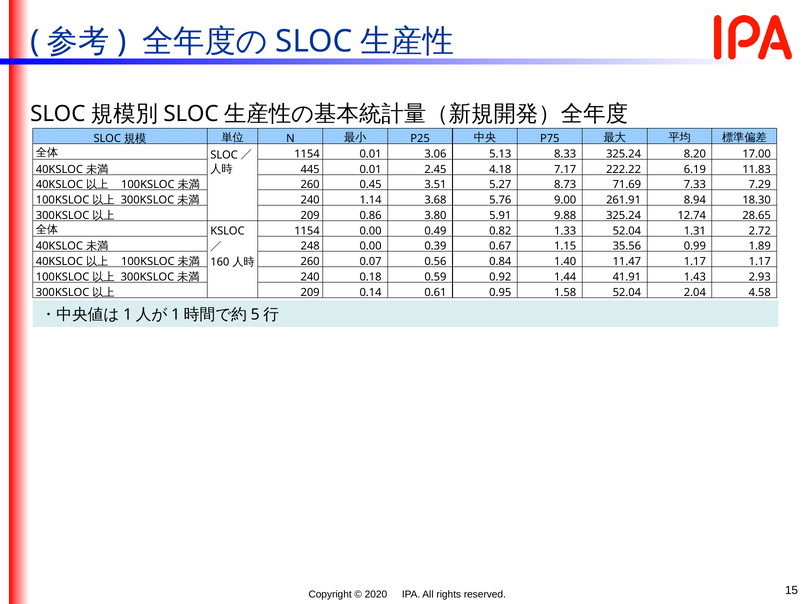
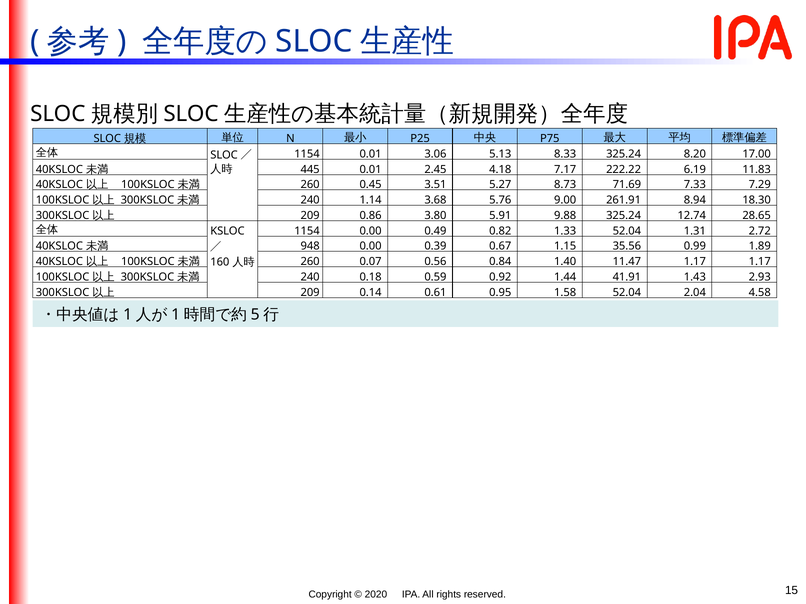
248: 248 -> 948
